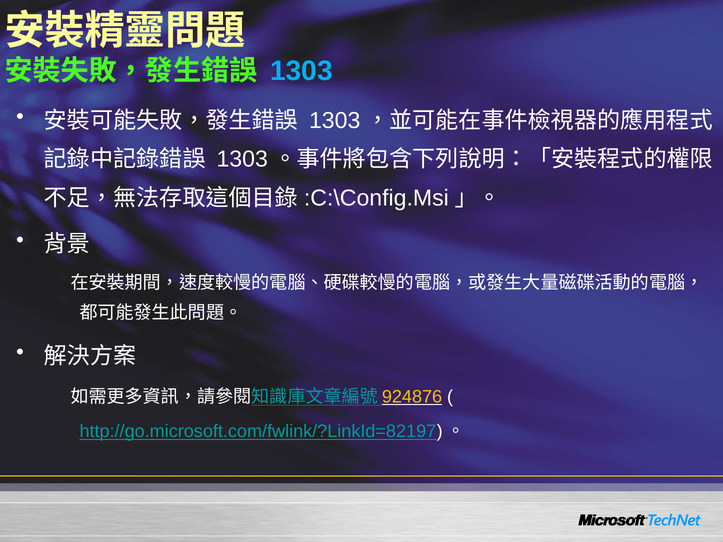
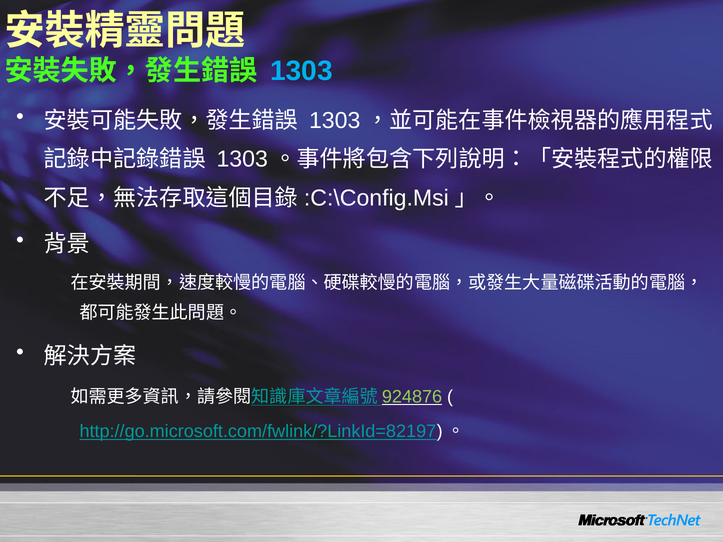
924876 colour: yellow -> light green
